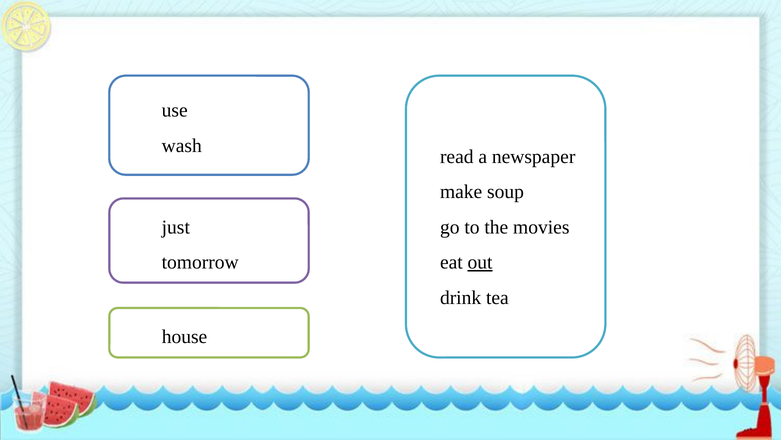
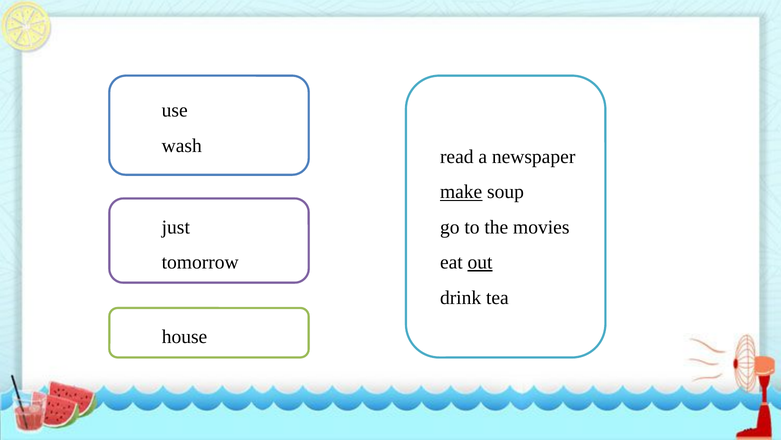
make underline: none -> present
